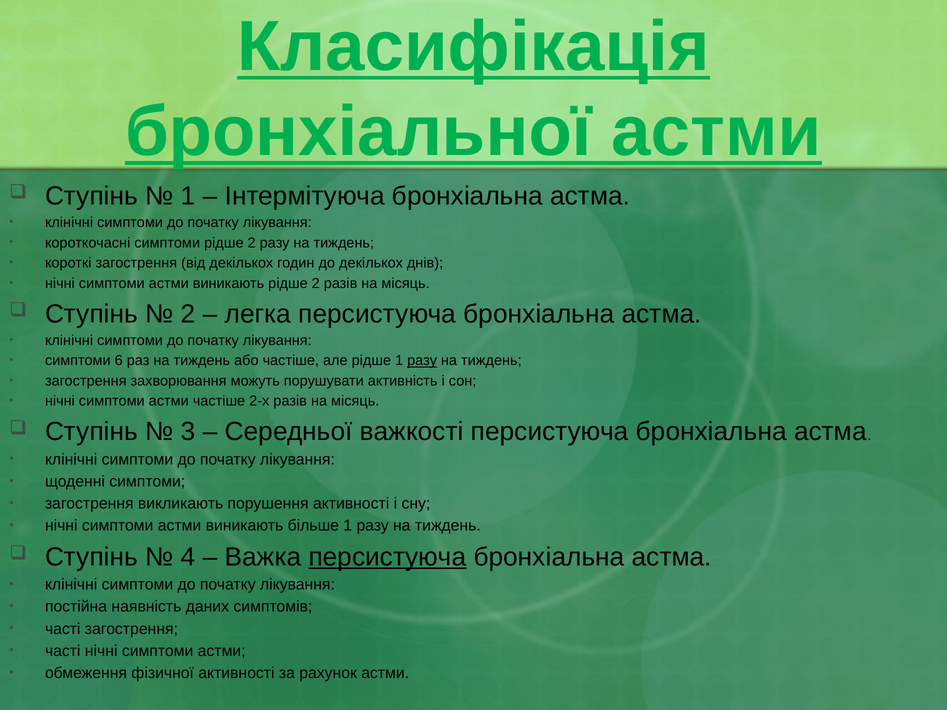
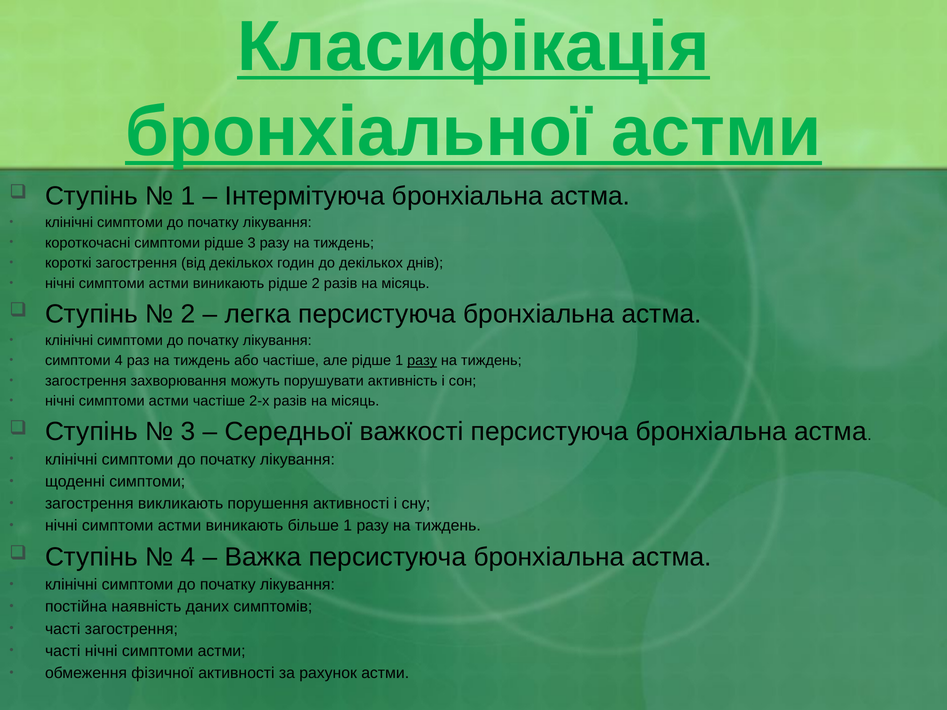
симптоми рідше 2: 2 -> 3
симптоми 6: 6 -> 4
персистуюча at (387, 557) underline: present -> none
